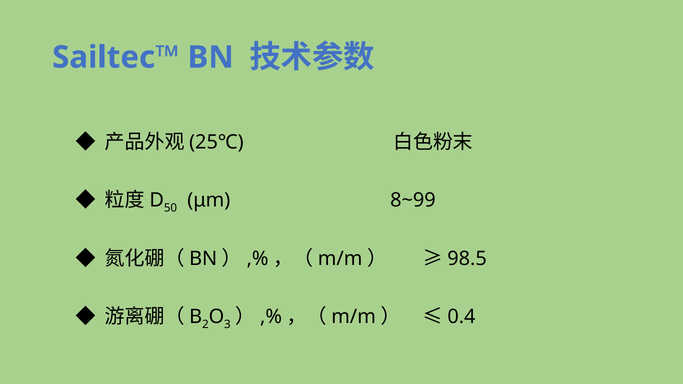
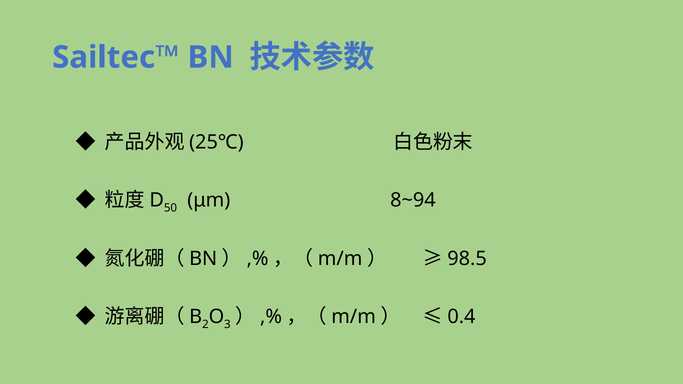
8~99: 8~99 -> 8~94
